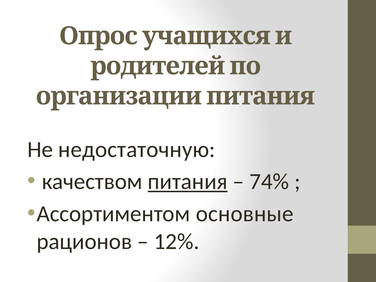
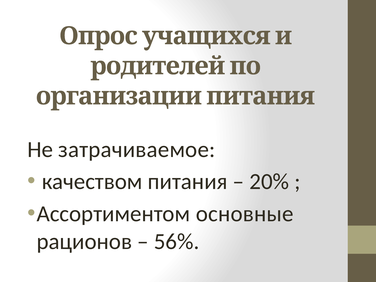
недостаточную: недостаточную -> затрачиваемое
питания underline: present -> none
74%: 74% -> 20%
12%: 12% -> 56%
